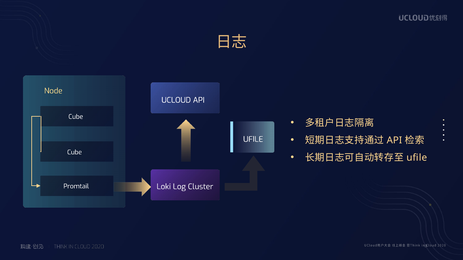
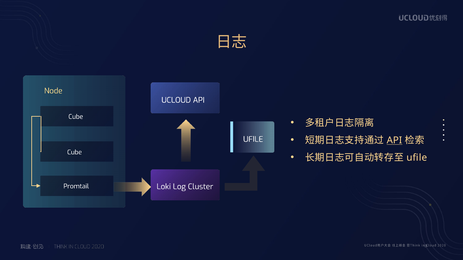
API at (394, 141) underline: none -> present
